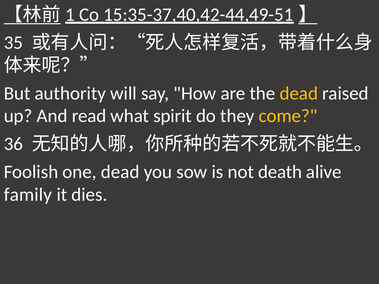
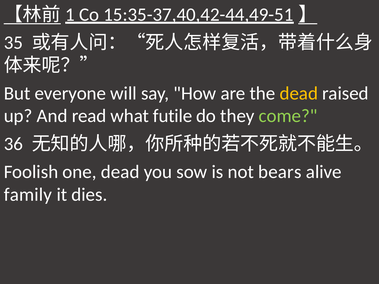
authority: authority -> everyone
spirit: spirit -> futile
come colour: yellow -> light green
death: death -> bears
